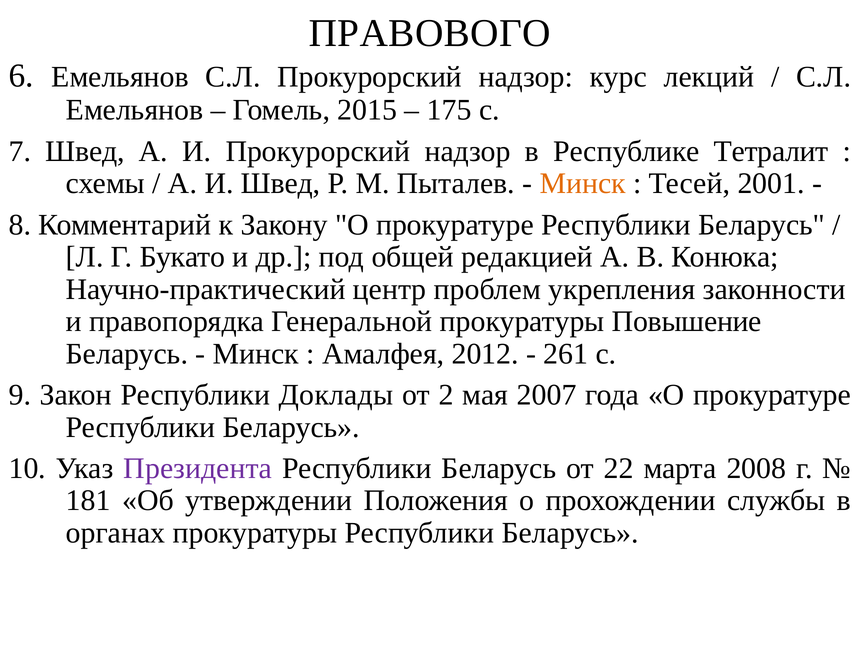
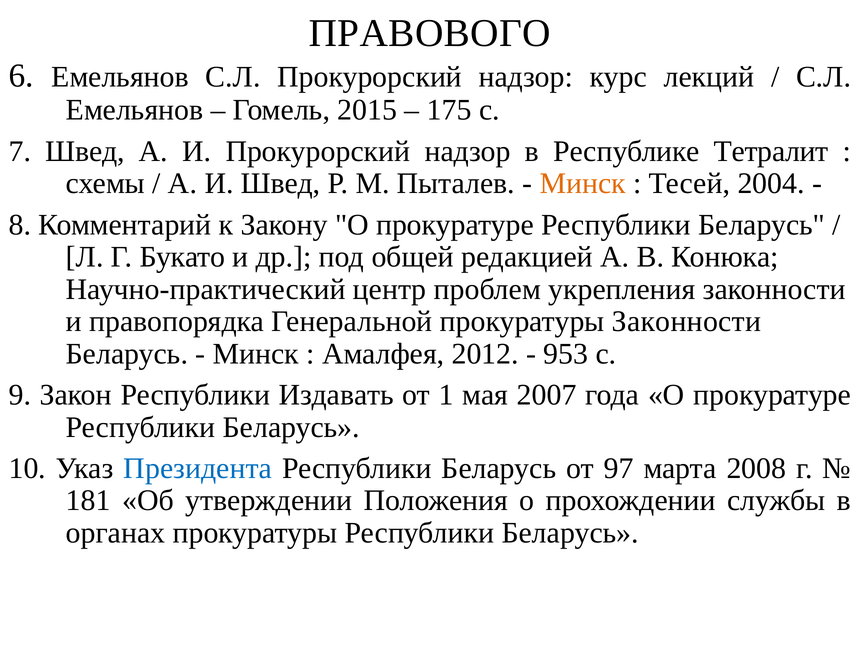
2001: 2001 -> 2004
прокуратуры Повышение: Повышение -> Законности
261: 261 -> 953
Доклады: Доклады -> Издавать
2: 2 -> 1
Президента colour: purple -> blue
22: 22 -> 97
